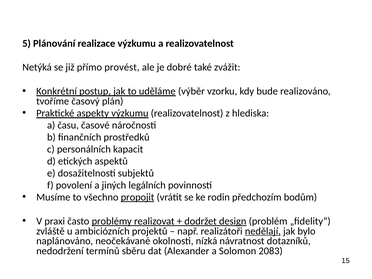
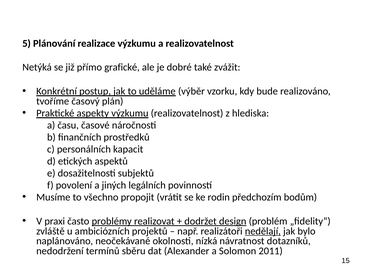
provést: provést -> grafické
propojit underline: present -> none
2083: 2083 -> 2011
